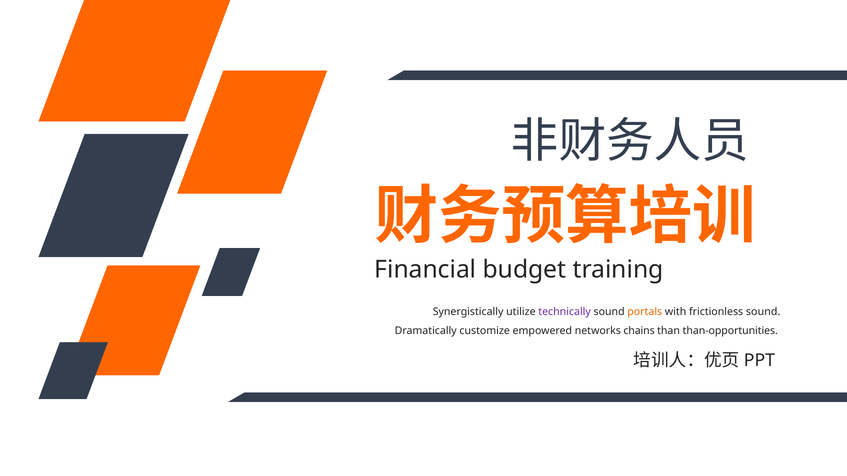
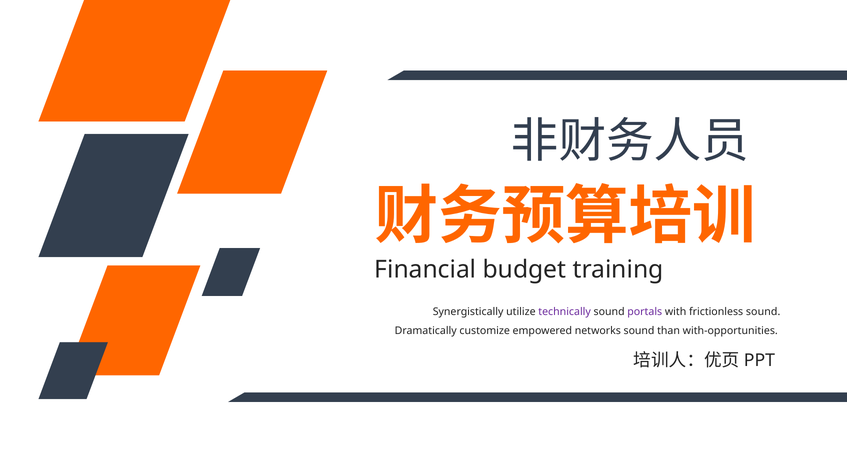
portals colour: orange -> purple
networks chains: chains -> sound
than-opportunities: than-opportunities -> with-opportunities
